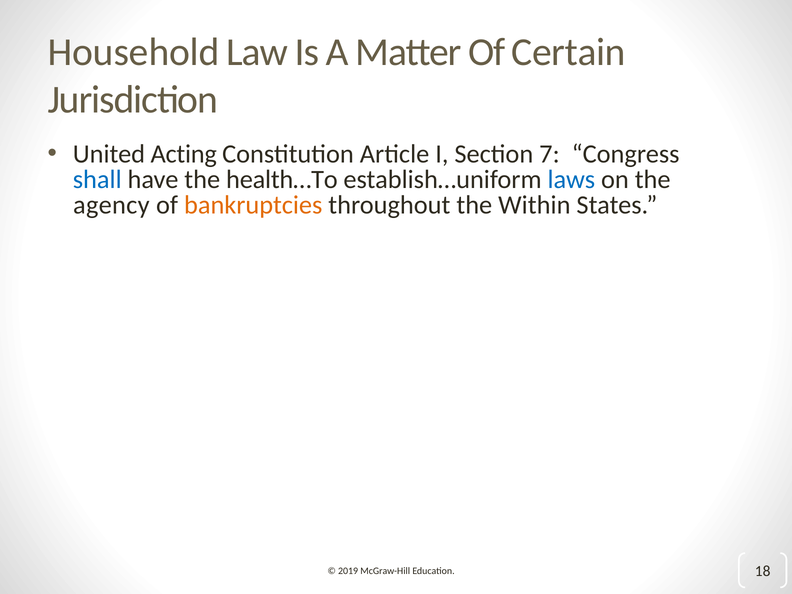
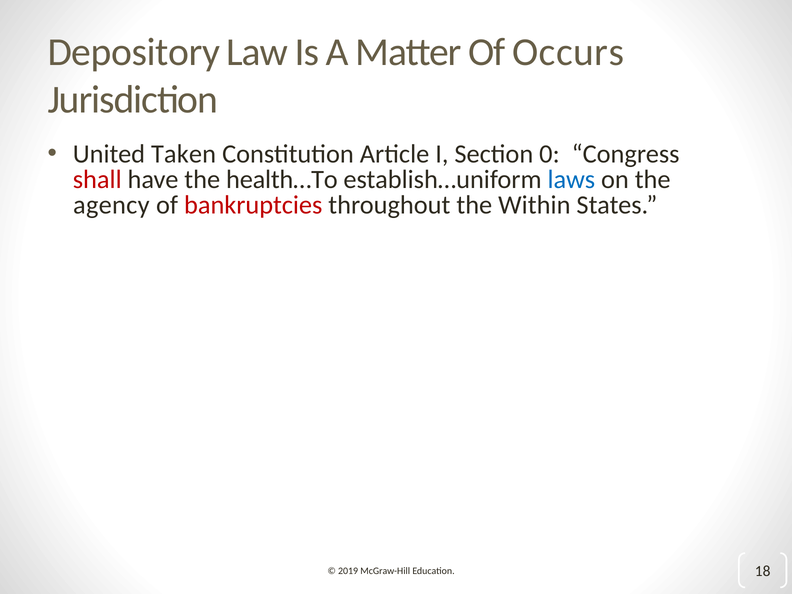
Household: Household -> Depository
Certain: Certain -> Occurs
Acting: Acting -> Taken
7: 7 -> 0
shall colour: blue -> red
bankruptcies colour: orange -> red
